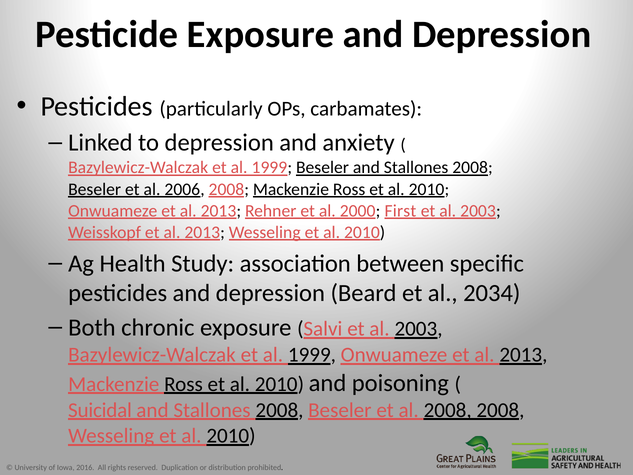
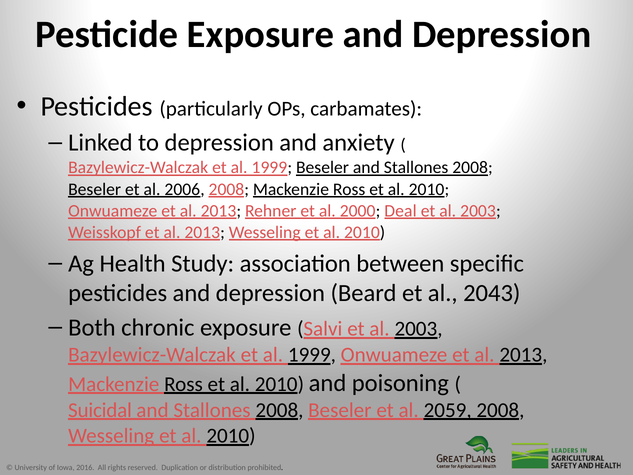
First: First -> Deal
2034: 2034 -> 2043
al 2008: 2008 -> 2059
